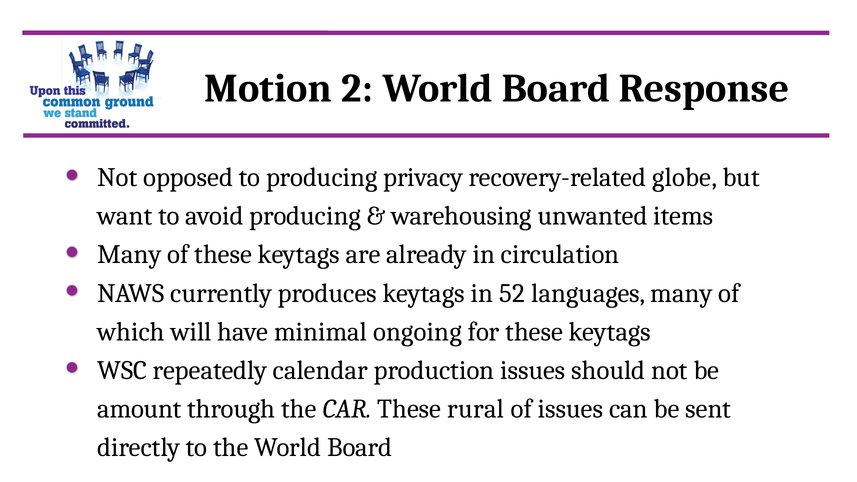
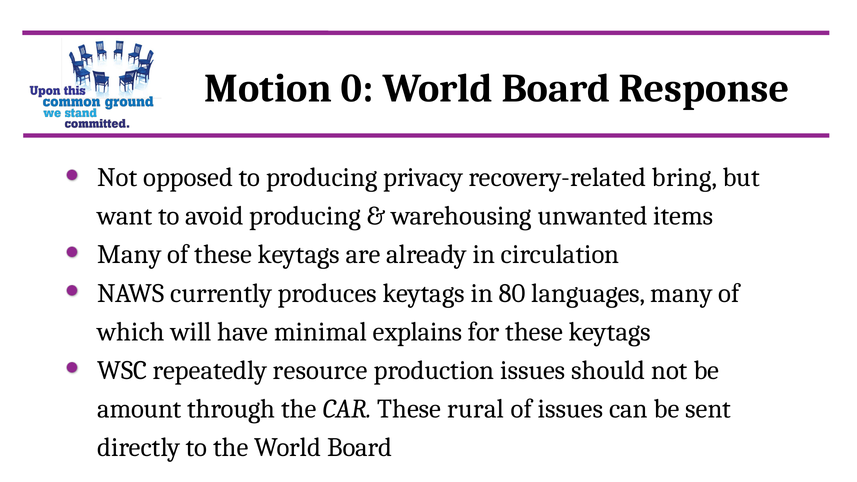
2: 2 -> 0
globe: globe -> bring
52: 52 -> 80
ongoing: ongoing -> explains
calendar: calendar -> resource
